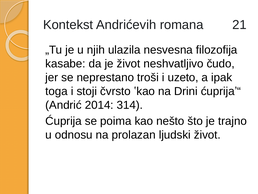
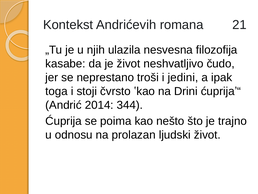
uzeto: uzeto -> jedini
314: 314 -> 344
